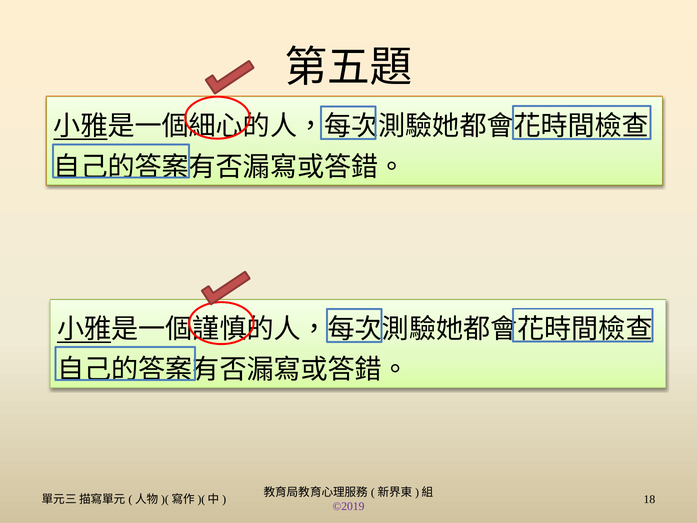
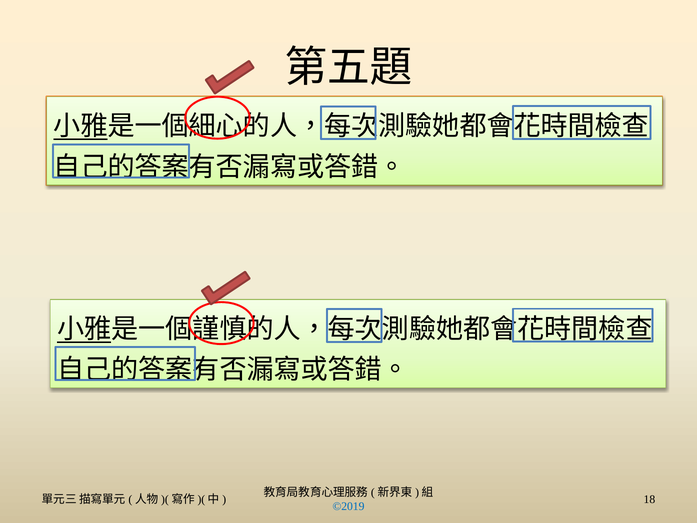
©2019 colour: purple -> blue
